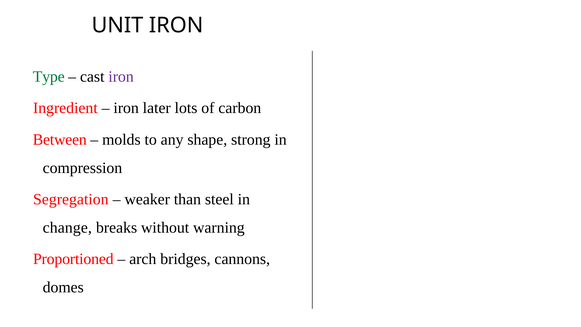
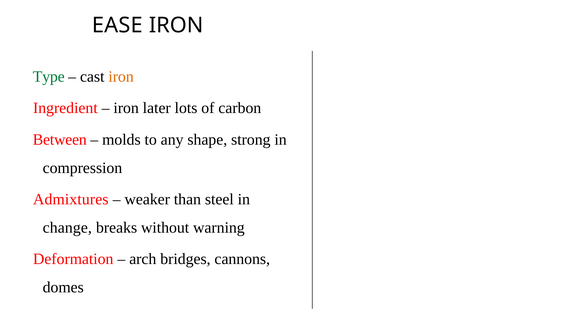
UNIT: UNIT -> EASE
iron at (121, 77) colour: purple -> orange
Segregation: Segregation -> Admixtures
Proportioned: Proportioned -> Deformation
